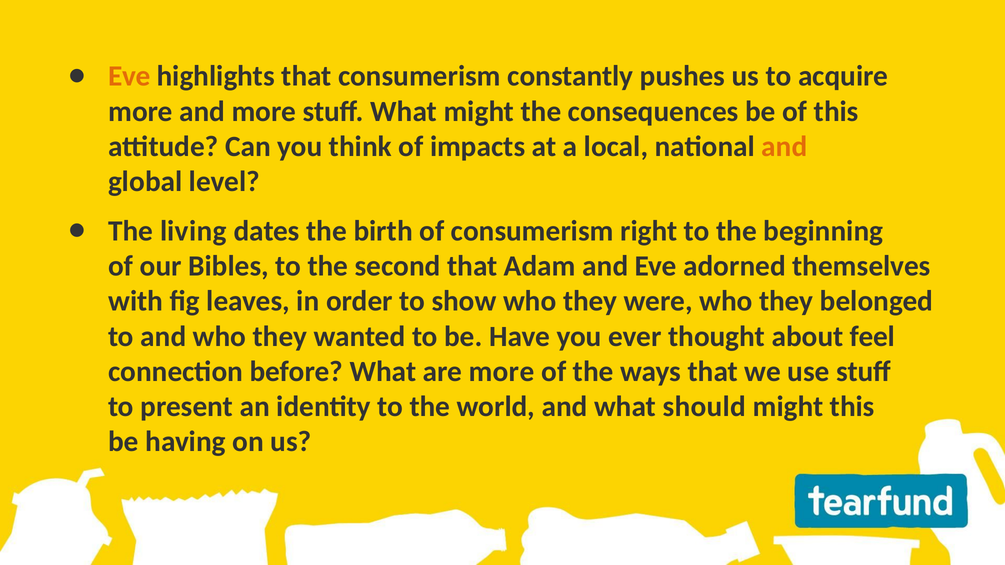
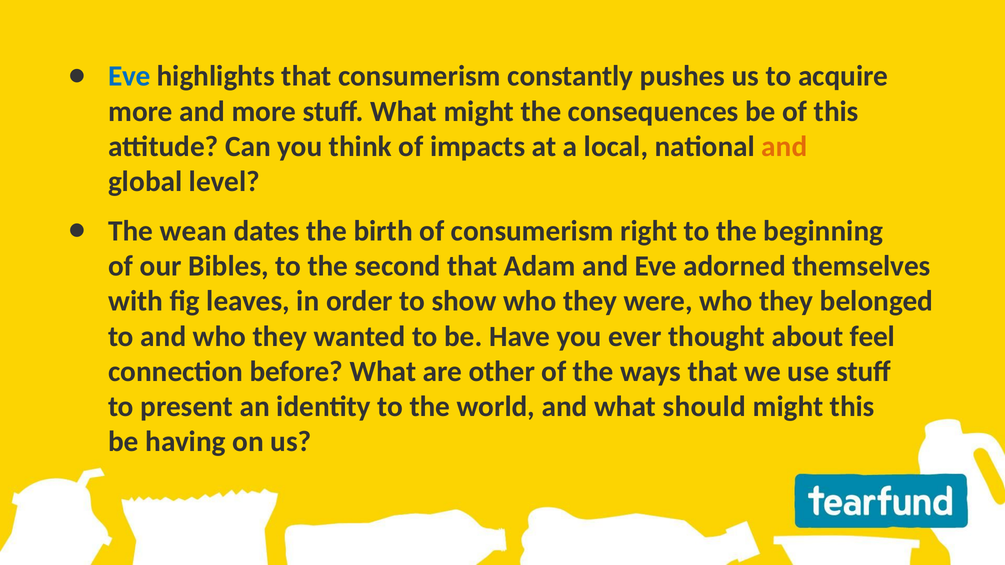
Eve at (129, 76) colour: orange -> blue
living: living -> wean
are more: more -> other
